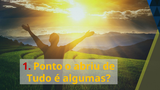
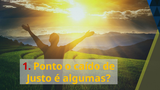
abriu: abriu -> caído
Tudo: Tudo -> Justo
